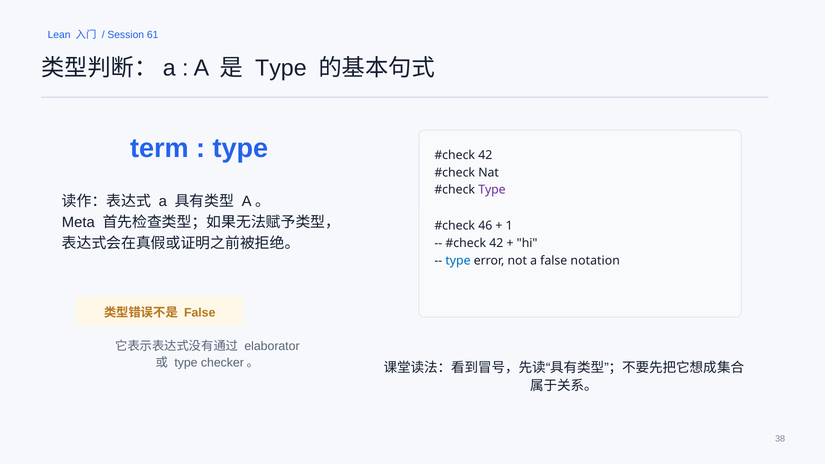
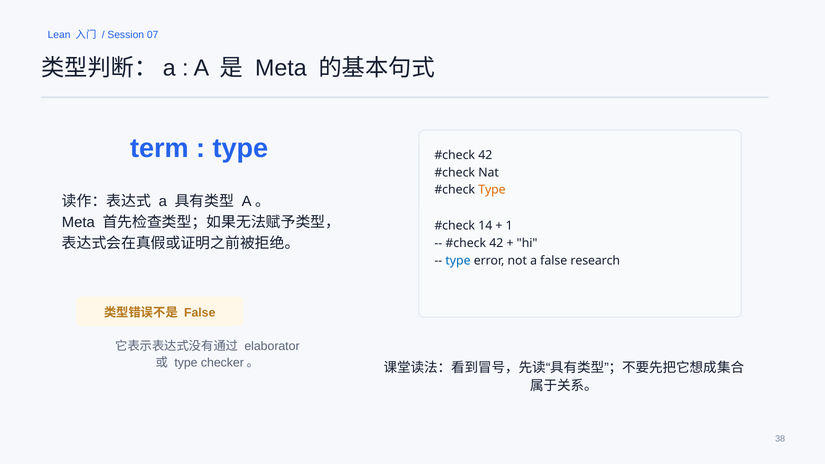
61: 61 -> 07
Type at (281, 68): Type -> Meta
Type at (492, 190) colour: purple -> orange
46: 46 -> 14
notation: notation -> research
